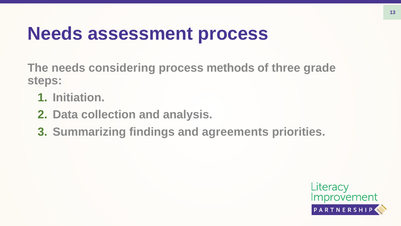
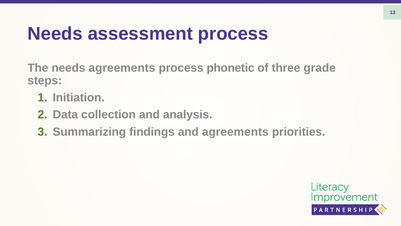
needs considering: considering -> agreements
methods: methods -> phonetic
